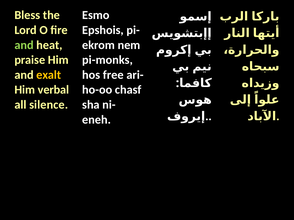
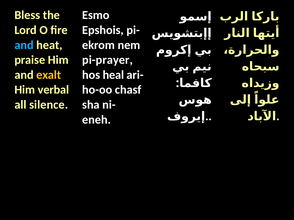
and at (24, 45) colour: light green -> light blue
pi-monks: pi-monks -> pi-prayer
free: free -> heal
